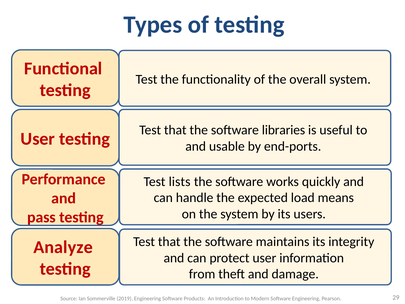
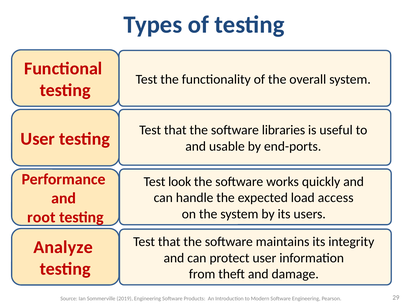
lists: lists -> look
means: means -> access
pass: pass -> root
